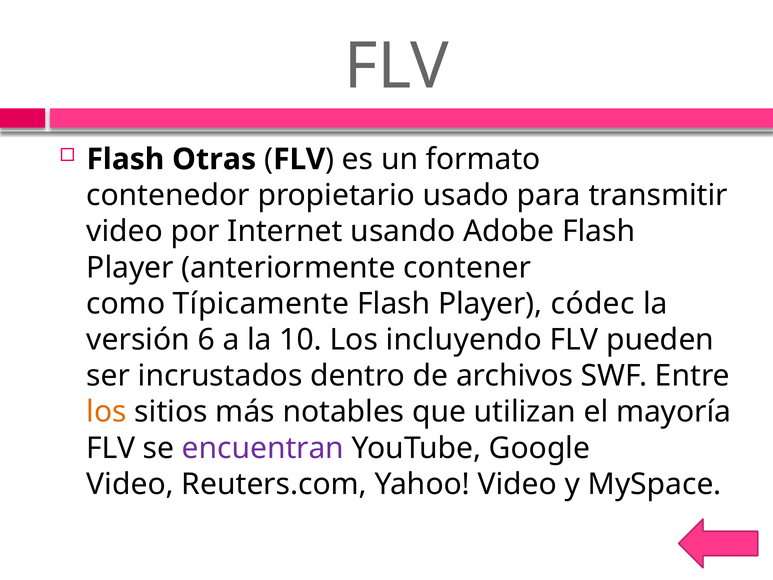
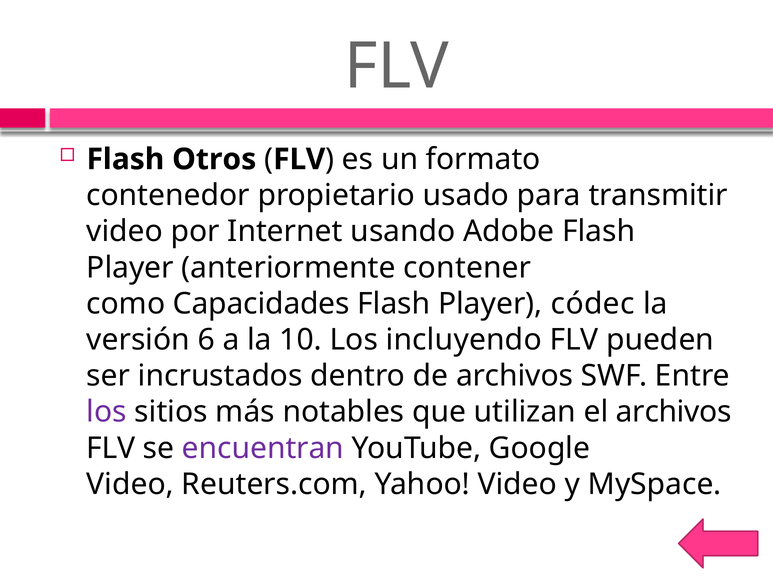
Otras: Otras -> Otros
Típicamente: Típicamente -> Capacidades
los at (107, 412) colour: orange -> purple
el mayoría: mayoría -> archivos
